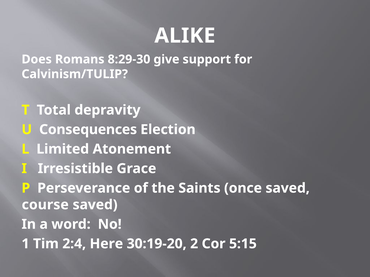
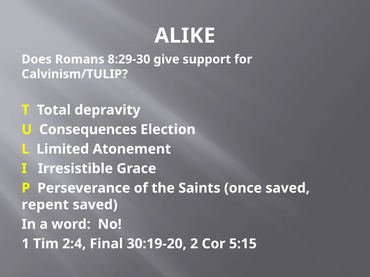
course: course -> repent
Here: Here -> Final
